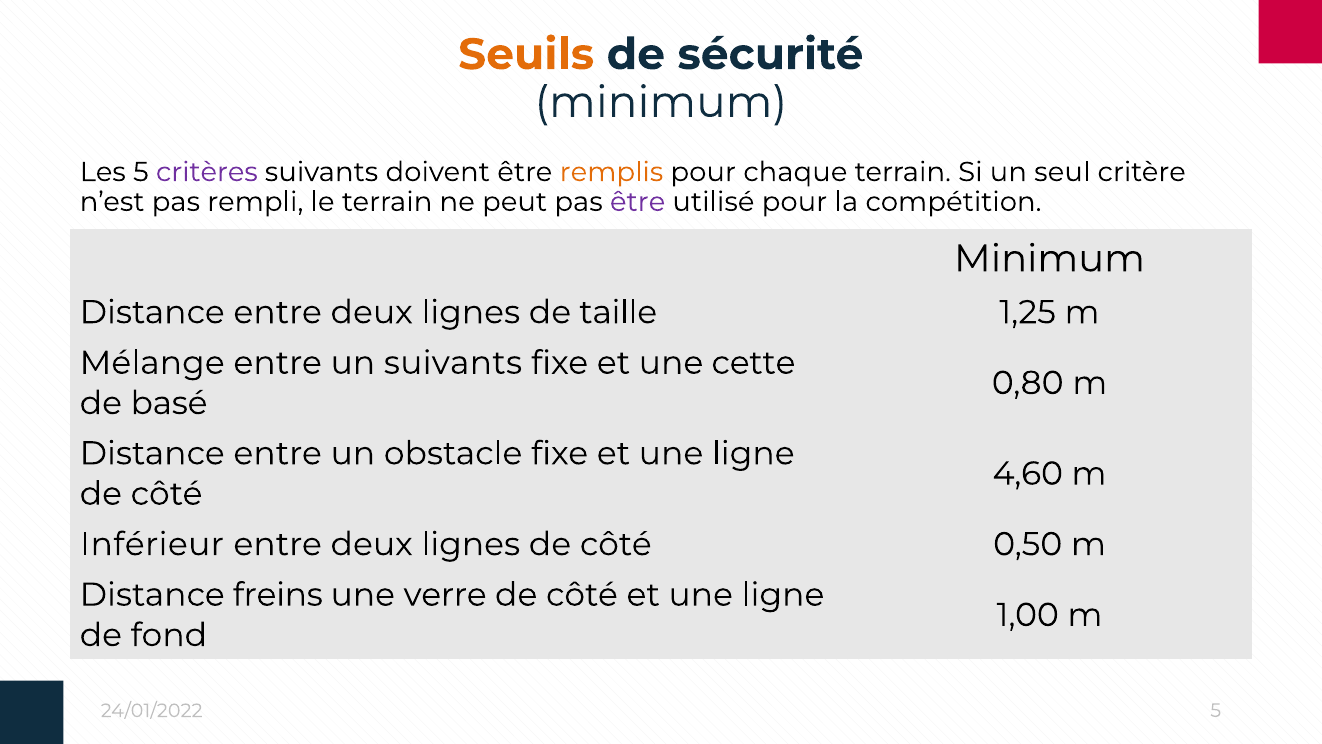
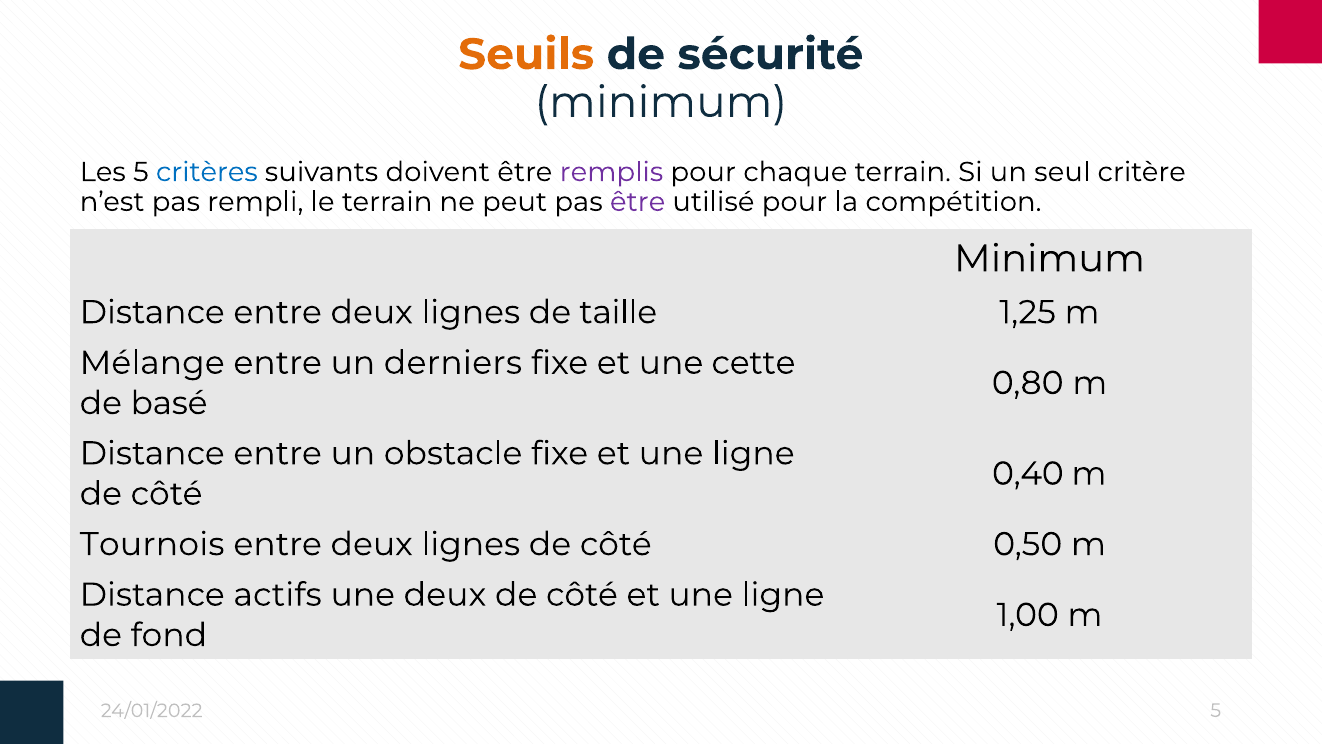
critères colour: purple -> blue
remplis colour: orange -> purple
un suivants: suivants -> derniers
4,60: 4,60 -> 0,40
Inférieur: Inférieur -> Tournois
freins: freins -> actifs
une verre: verre -> deux
